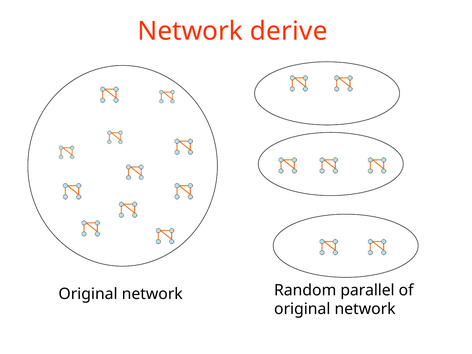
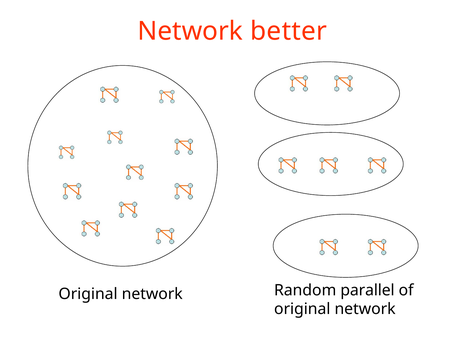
derive: derive -> better
